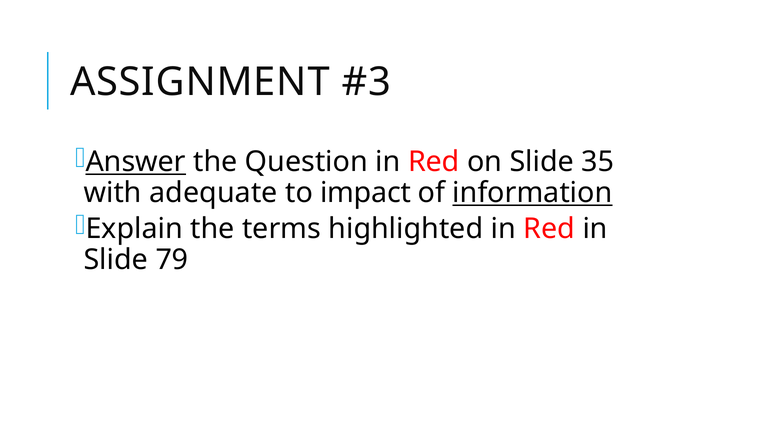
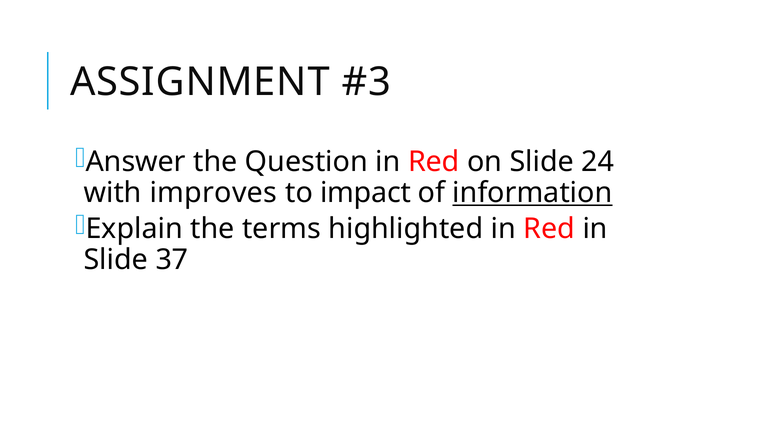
Answer underline: present -> none
35: 35 -> 24
adequate: adequate -> improves
79: 79 -> 37
